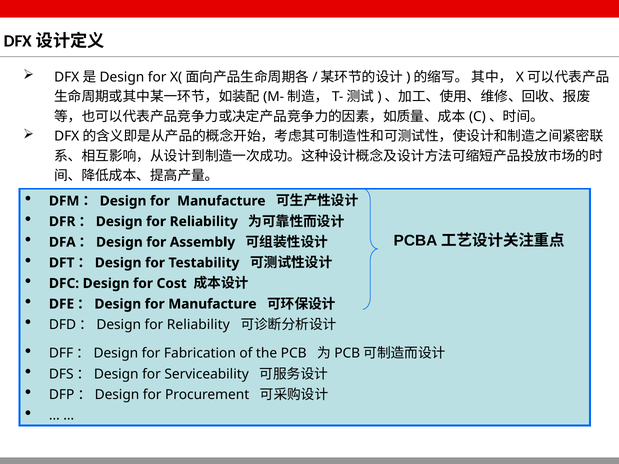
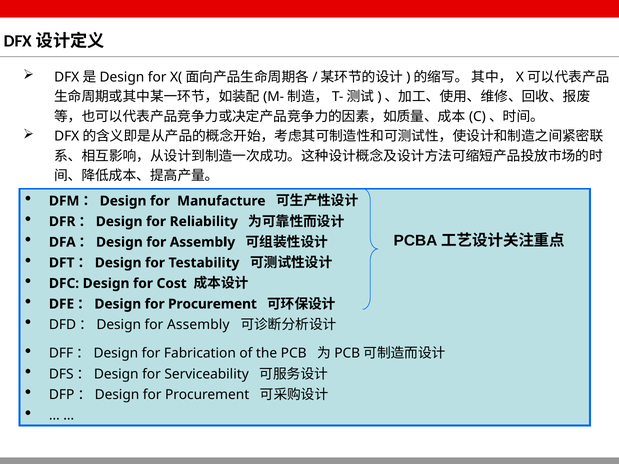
Manufacture at (212, 304): Manufacture -> Procurement
DFD：Design for Reliability: Reliability -> Assembly
